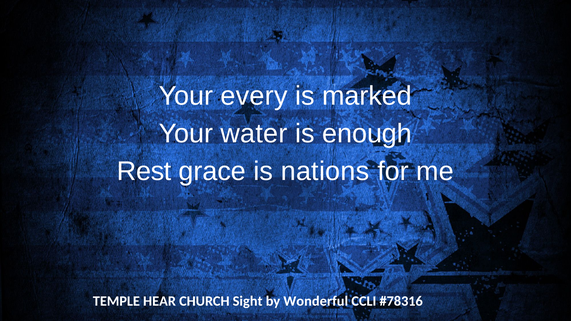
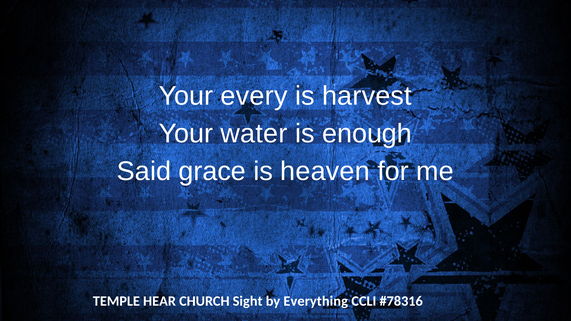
marked: marked -> harvest
Rest: Rest -> Said
nations: nations -> heaven
Wonderful: Wonderful -> Everything
